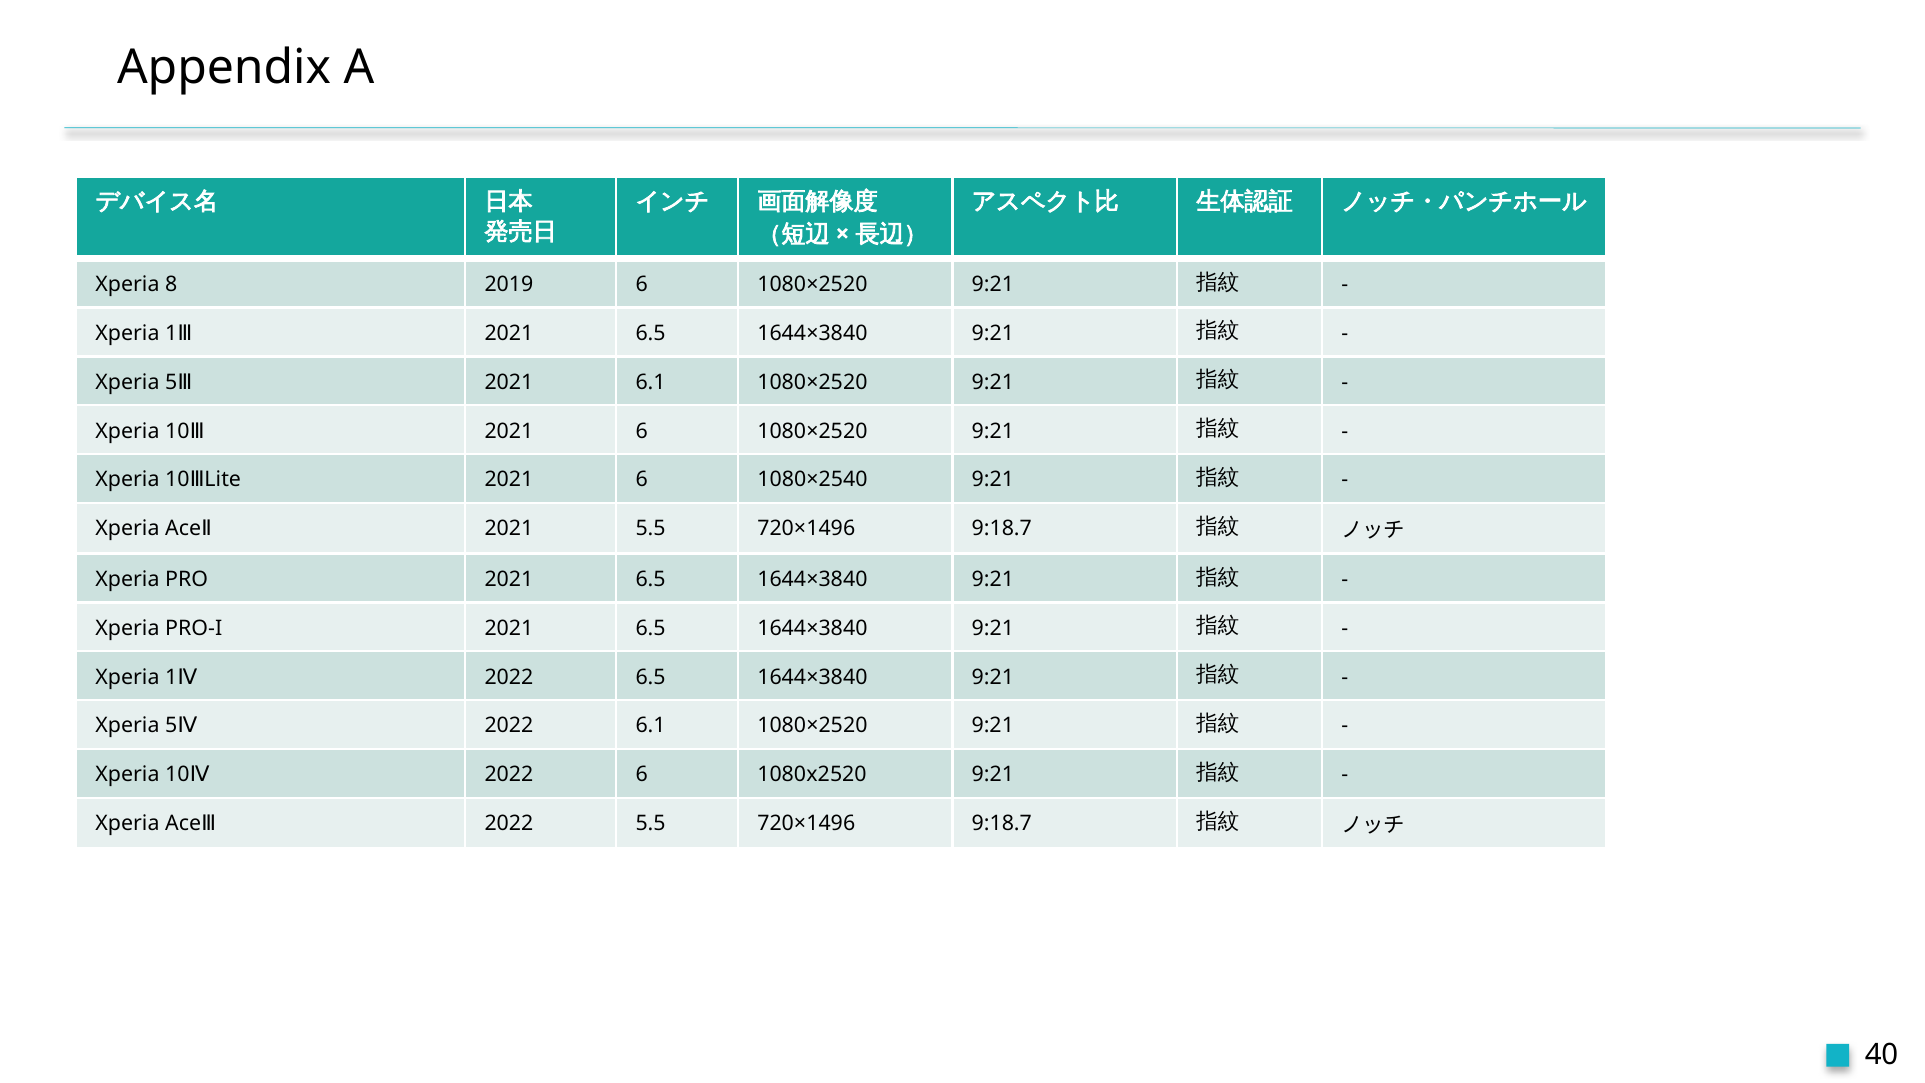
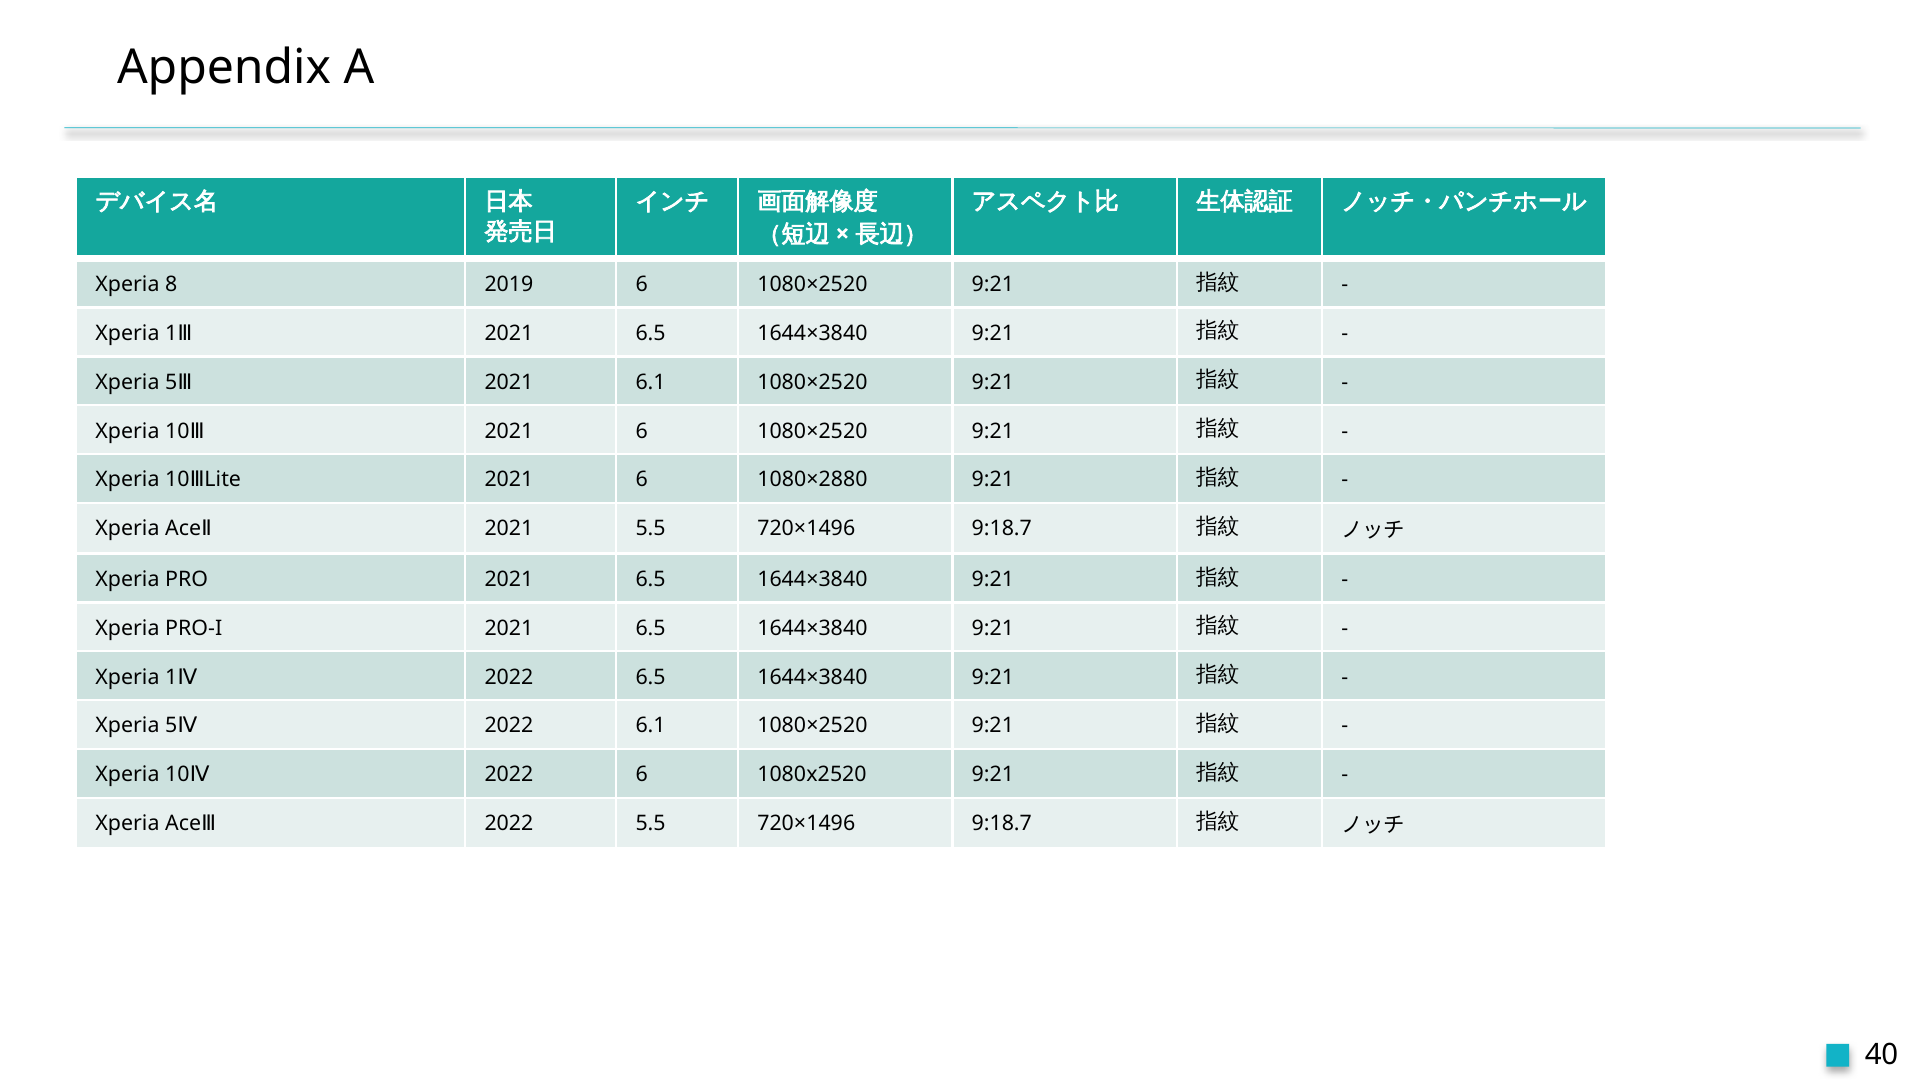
1080×2540: 1080×2540 -> 1080×2880
